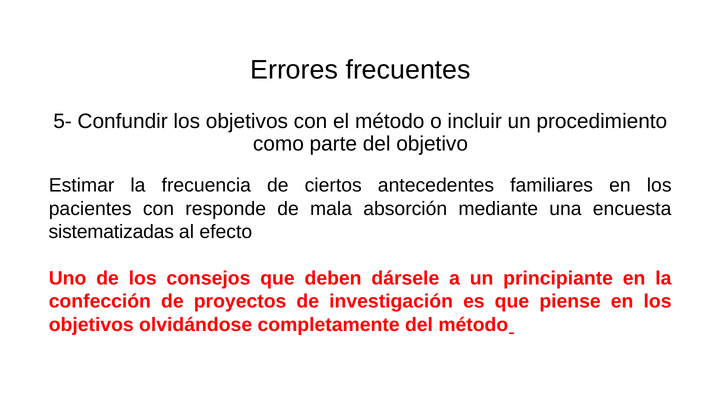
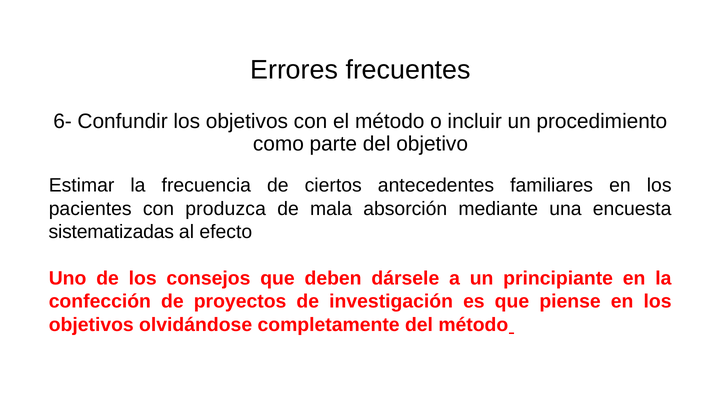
5-: 5- -> 6-
responde: responde -> produzca
